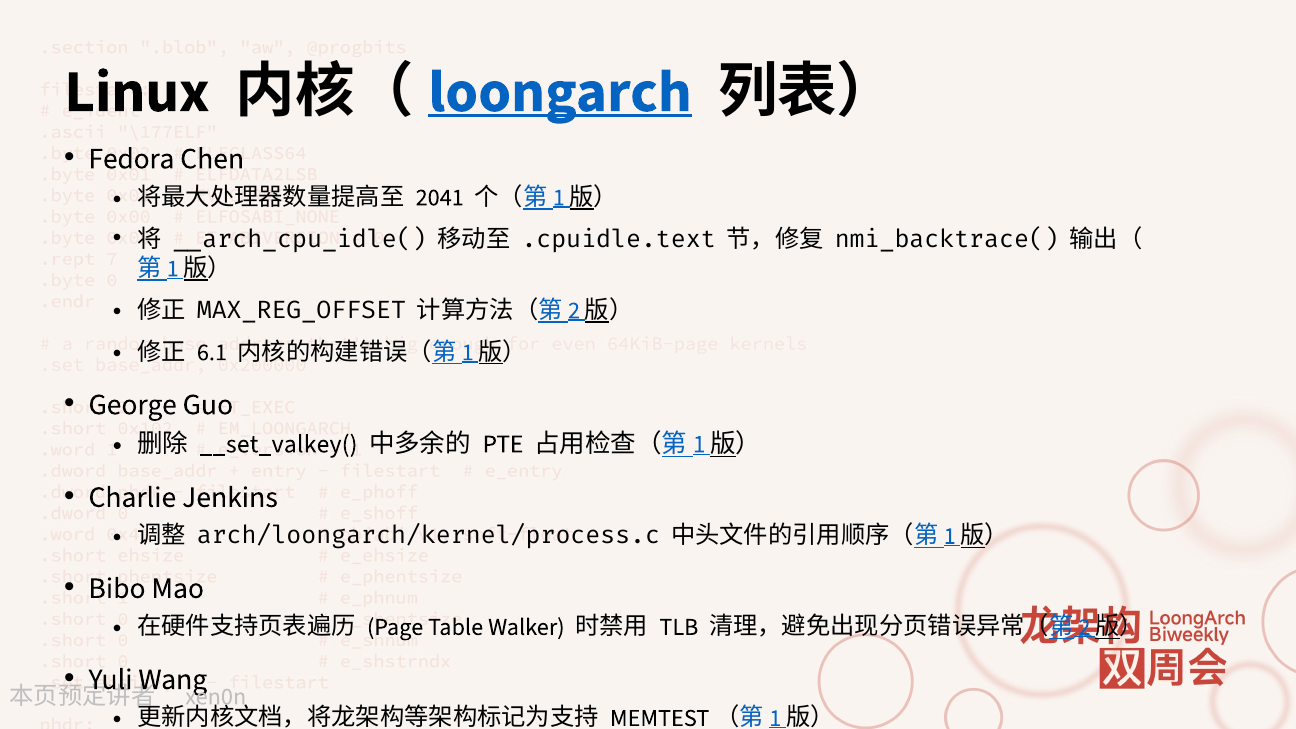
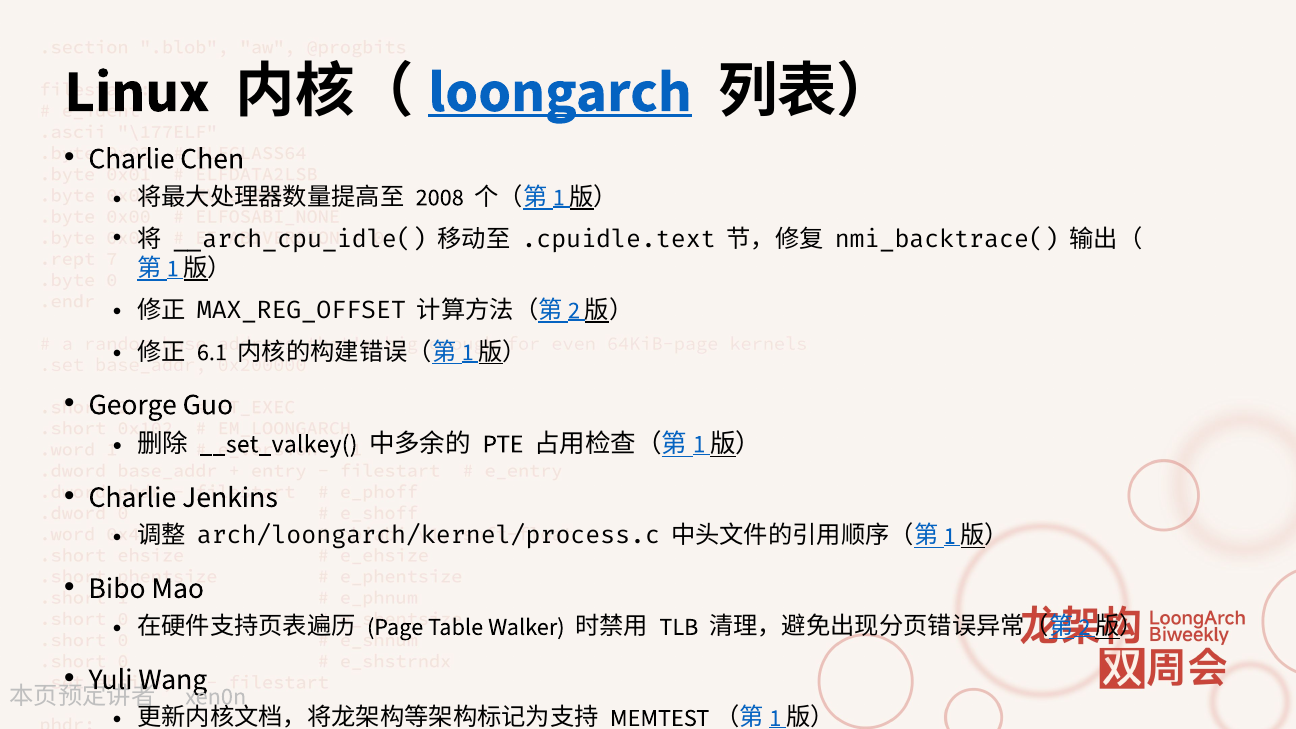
Fedora at (131, 159): Fedora -> Charlie
2041: 2041 -> 2008
